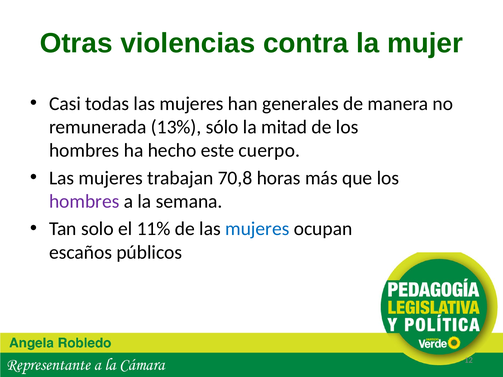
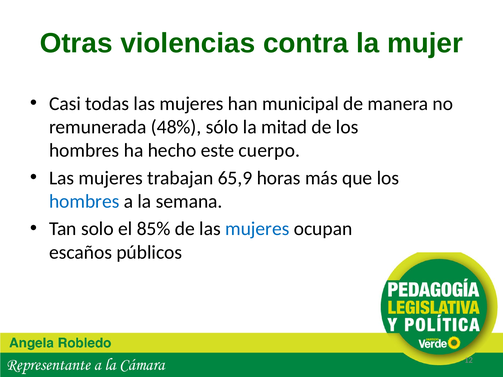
generales: generales -> municipal
13%: 13% -> 48%
70,8: 70,8 -> 65,9
hombres at (84, 202) colour: purple -> blue
11%: 11% -> 85%
